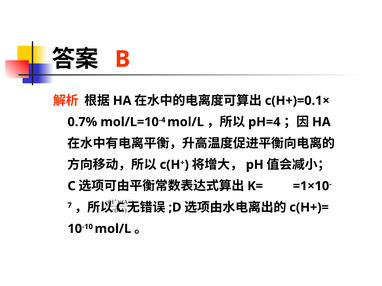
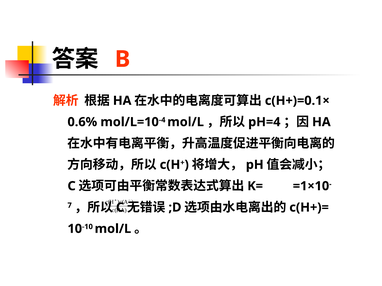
0.7%: 0.7% -> 0.6%
